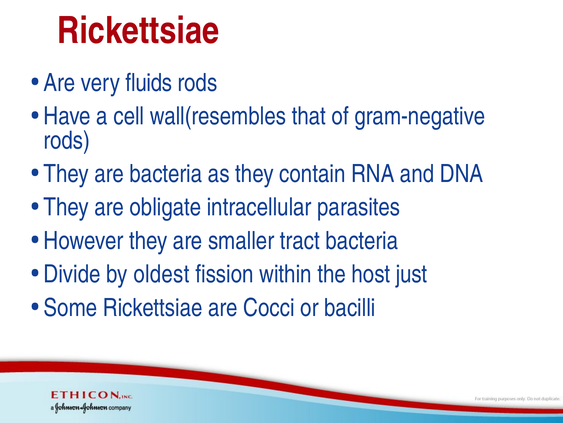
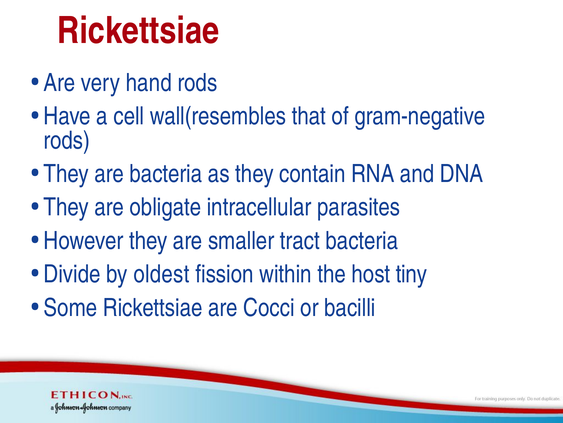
fluids: fluids -> hand
just: just -> tiny
